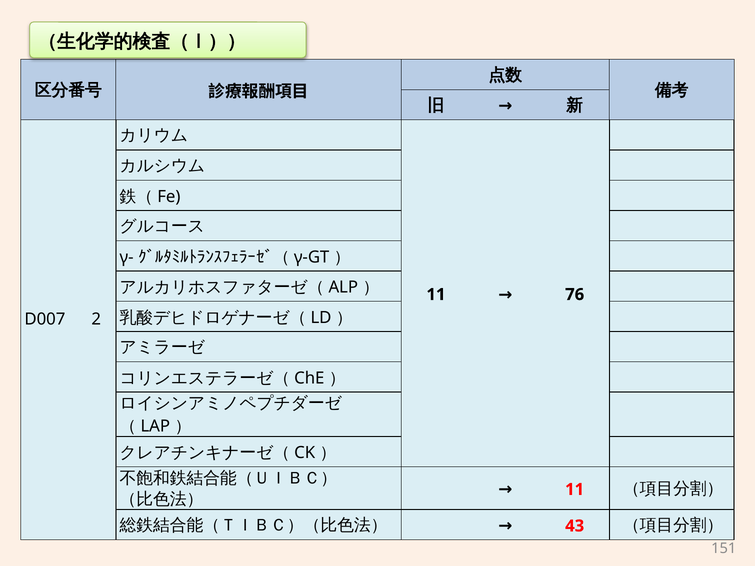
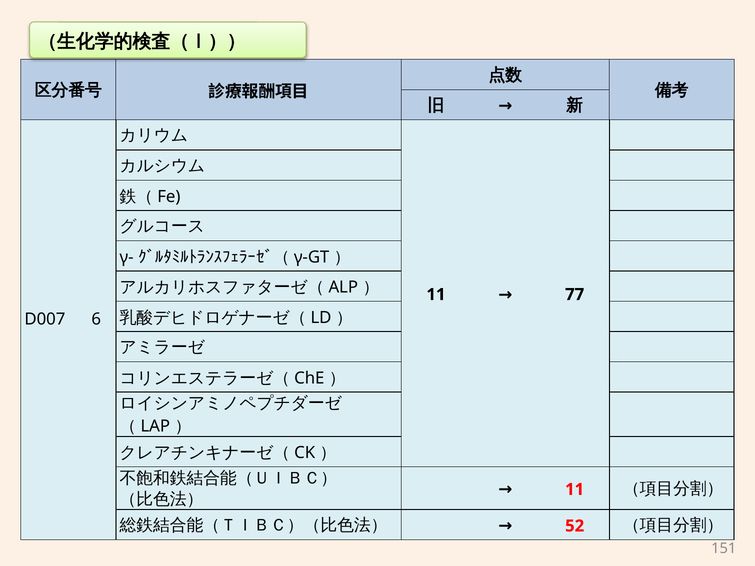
76: 76 -> 77
2: 2 -> 6
43: 43 -> 52
